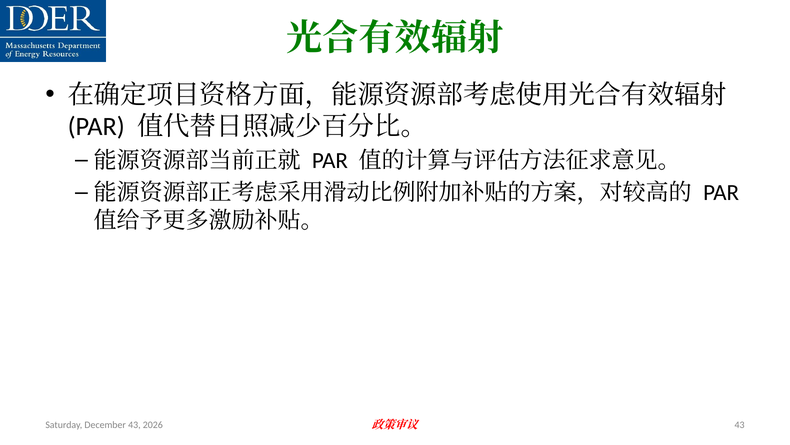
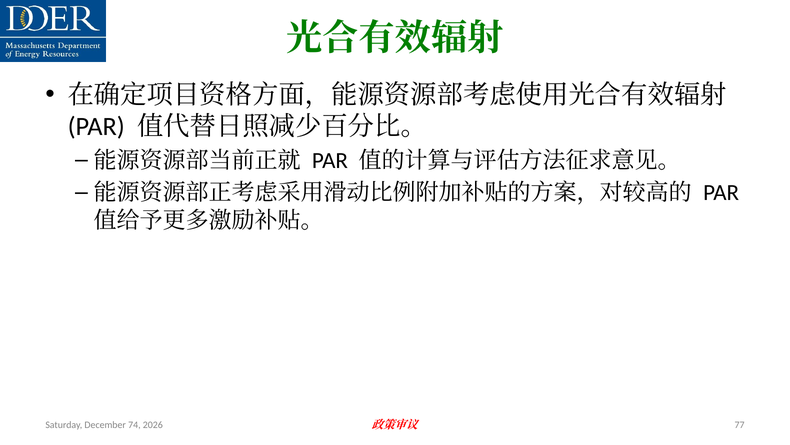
43 at (134, 424): 43 -> 74
43 at (740, 424): 43 -> 77
